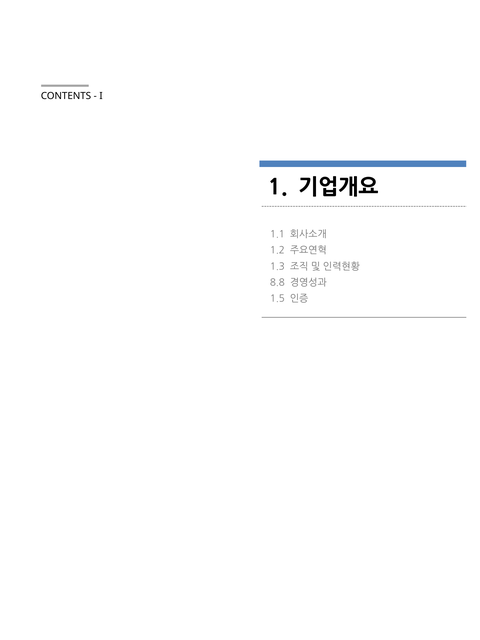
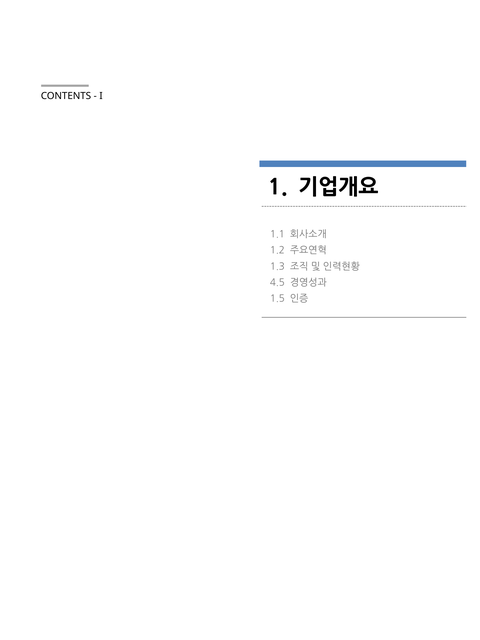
8.8: 8.8 -> 4.5
